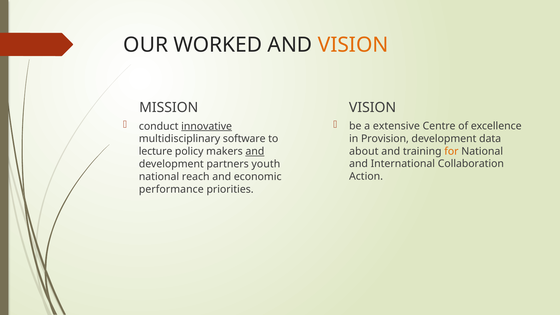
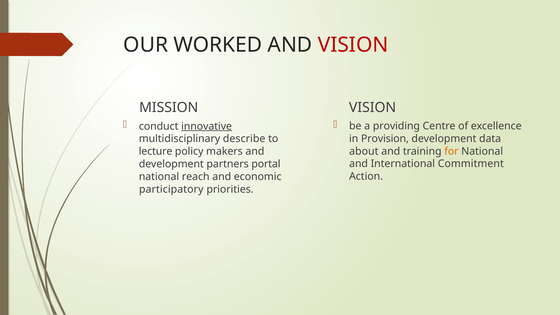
VISION at (353, 45) colour: orange -> red
extensive: extensive -> providing
software: software -> describe
and at (255, 151) underline: present -> none
Collaboration: Collaboration -> Commitment
youth: youth -> portal
performance: performance -> participatory
